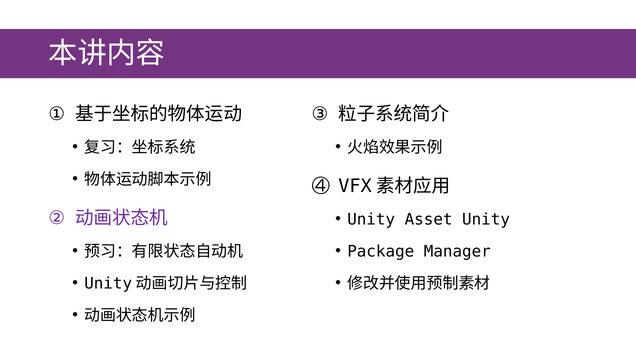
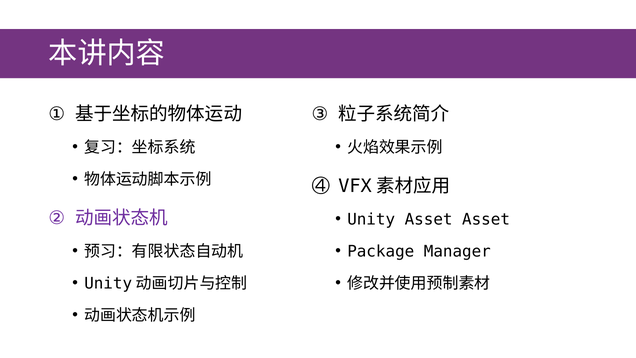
Asset Unity: Unity -> Asset
